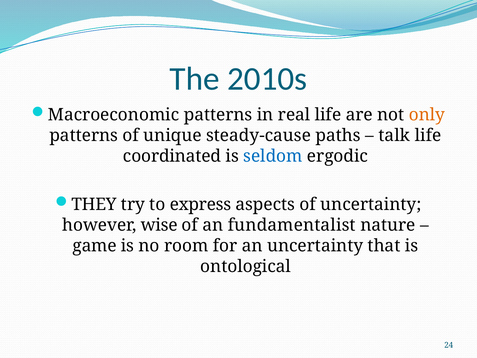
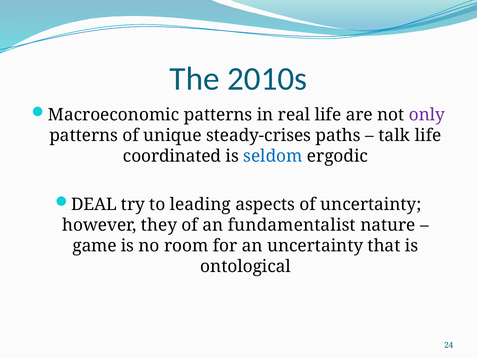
only colour: orange -> purple
steady-cause: steady-cause -> steady-crises
THEY: THEY -> DEAL
express: express -> leading
wise: wise -> they
